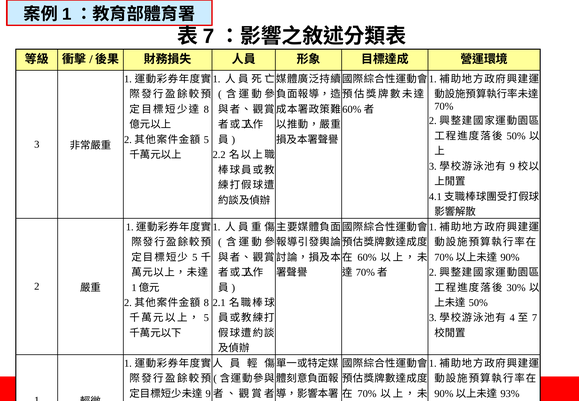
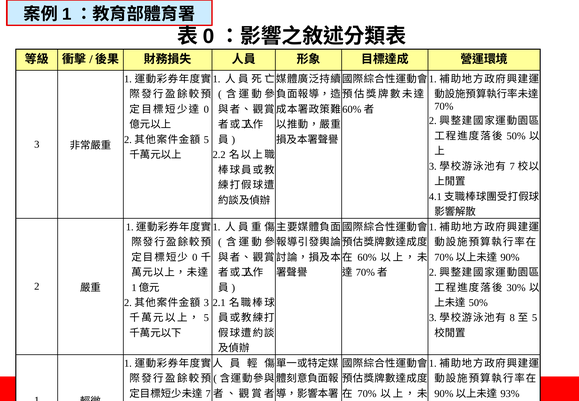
7 at (209, 36): 7 -> 0
8 at (206, 109): 8 -> 0
9 at (512, 166): 9 -> 7
5 at (195, 257): 5 -> 0
8 at (206, 303): 8 -> 3
4: 4 -> 8
7 at (535, 318): 7 -> 5
9 at (208, 394): 9 -> 7
